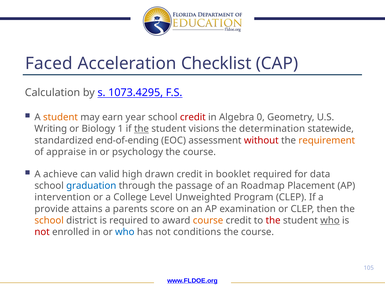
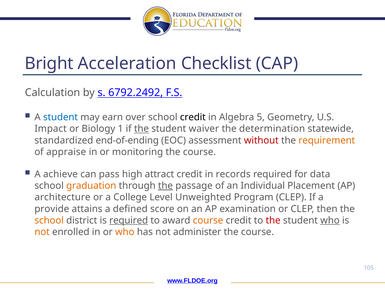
Faced: Faced -> Bright
1073.4295: 1073.4295 -> 6792.2492
student at (60, 117) colour: orange -> blue
year: year -> over
credit at (193, 117) colour: red -> black
0: 0 -> 5
Writing: Writing -> Impact
visions: visions -> waiver
psychology: psychology -> monitoring
valid: valid -> pass
drawn: drawn -> attract
booklet: booklet -> records
graduation colour: blue -> orange
the at (165, 186) underline: none -> present
Roadmap: Roadmap -> Individual
intervention: intervention -> architecture
parents: parents -> defined
required at (129, 220) underline: none -> present
not at (42, 232) colour: red -> orange
who at (125, 232) colour: blue -> orange
conditions: conditions -> administer
